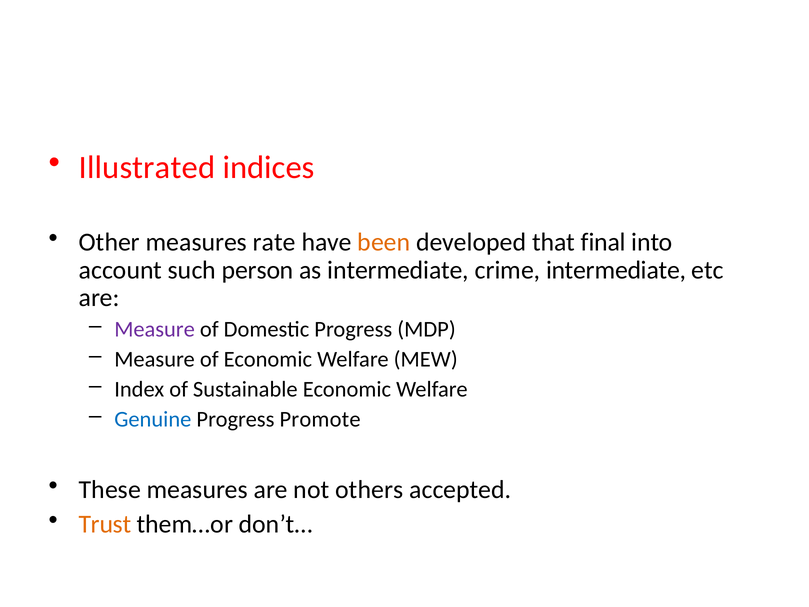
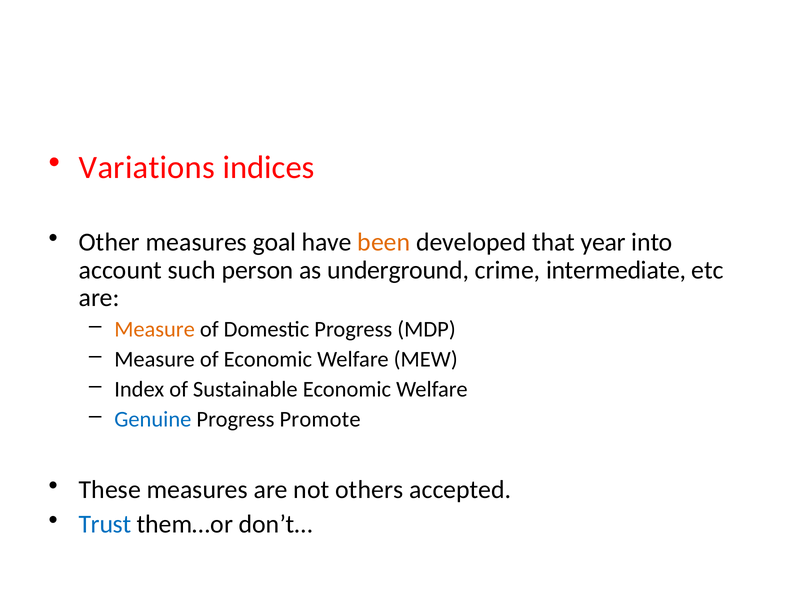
Illustrated: Illustrated -> Variations
rate: rate -> goal
final: final -> year
as intermediate: intermediate -> underground
Measure at (155, 329) colour: purple -> orange
Trust colour: orange -> blue
